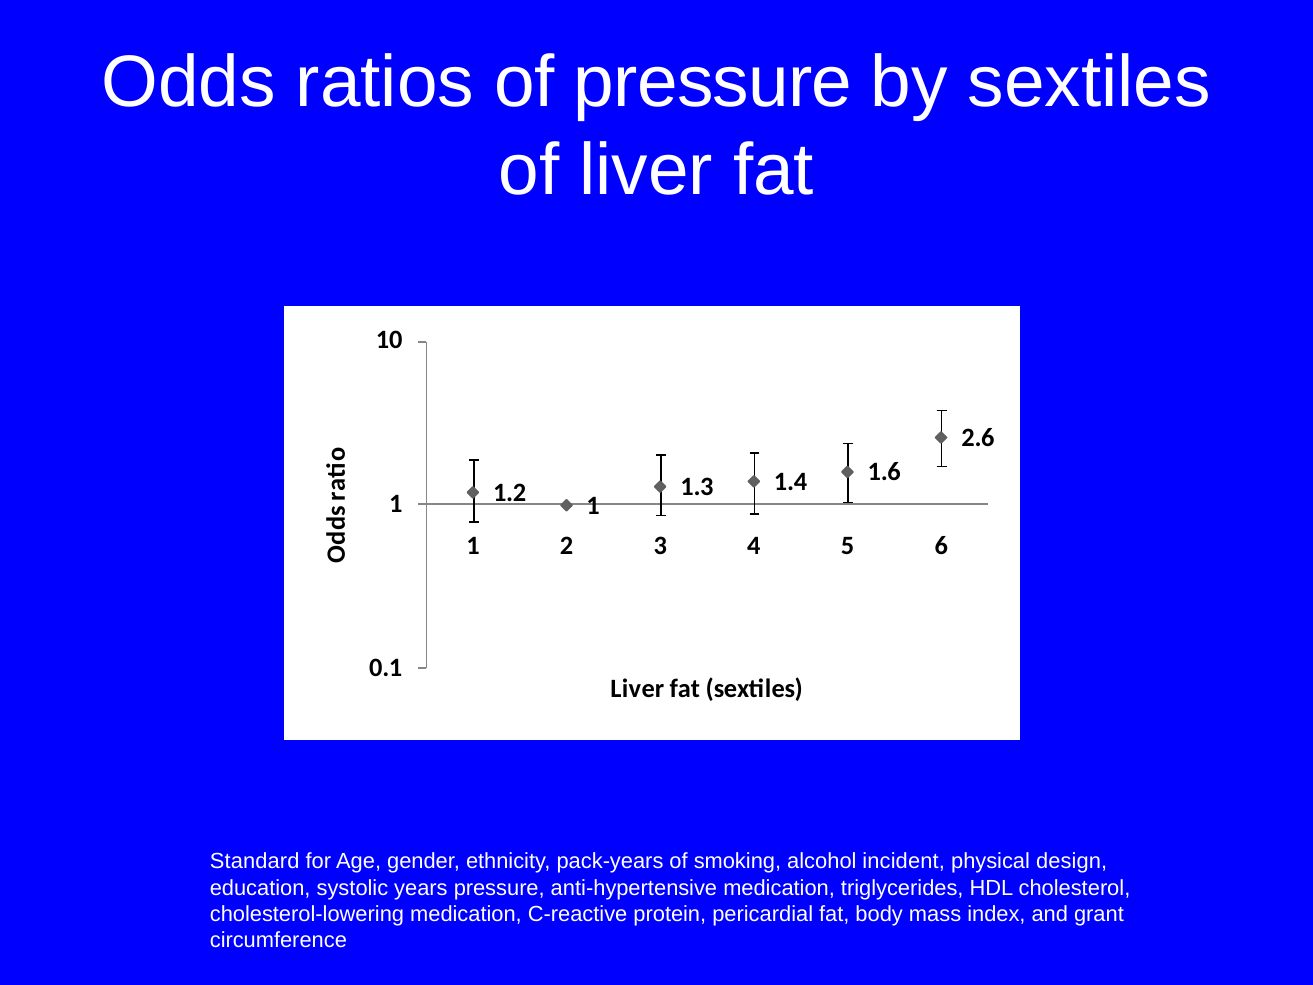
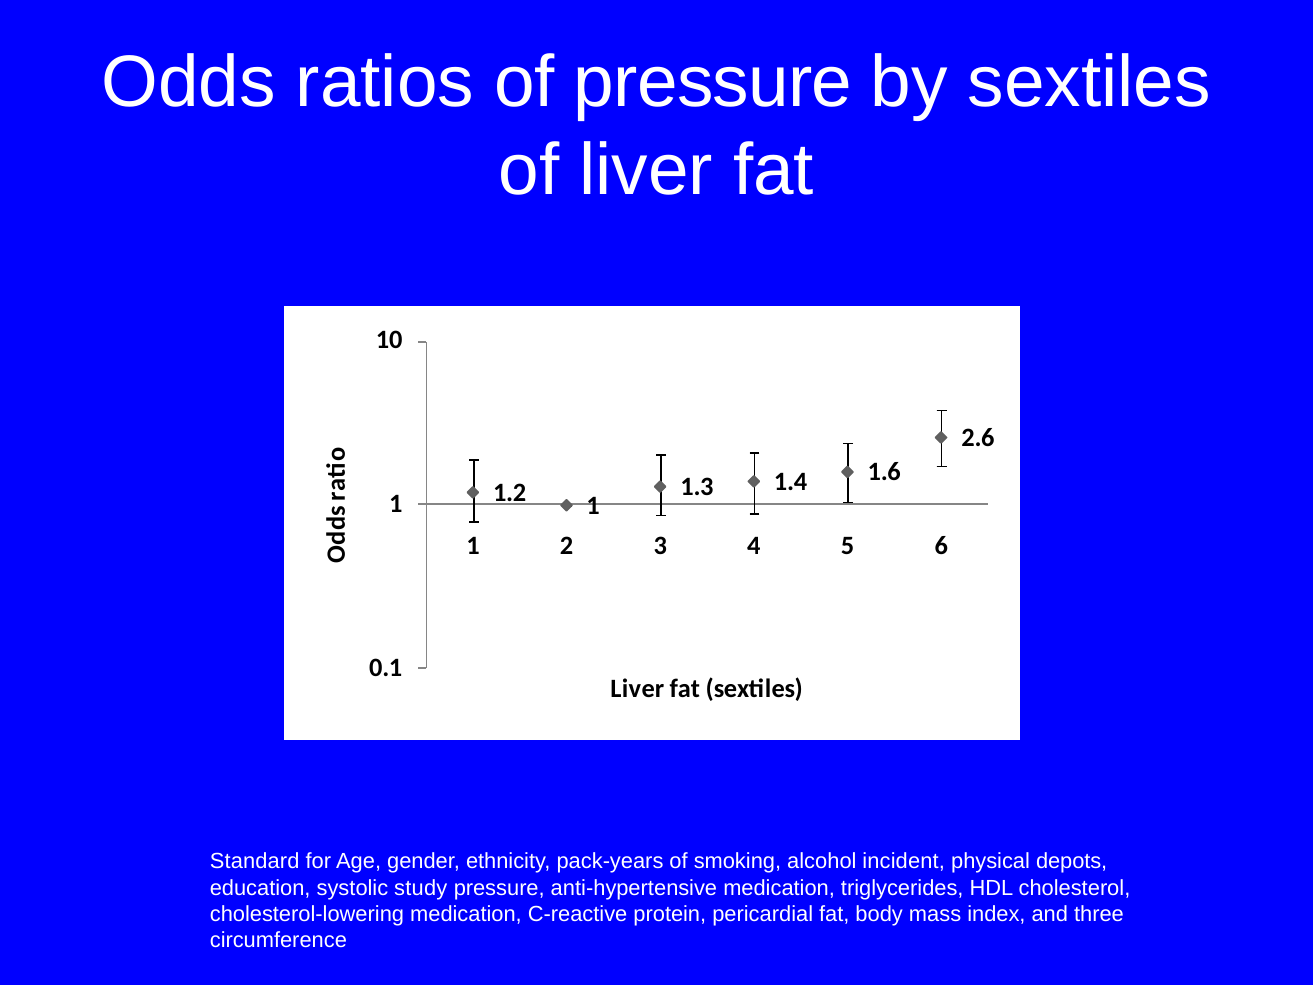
design: design -> depots
years: years -> study
grant: grant -> three
